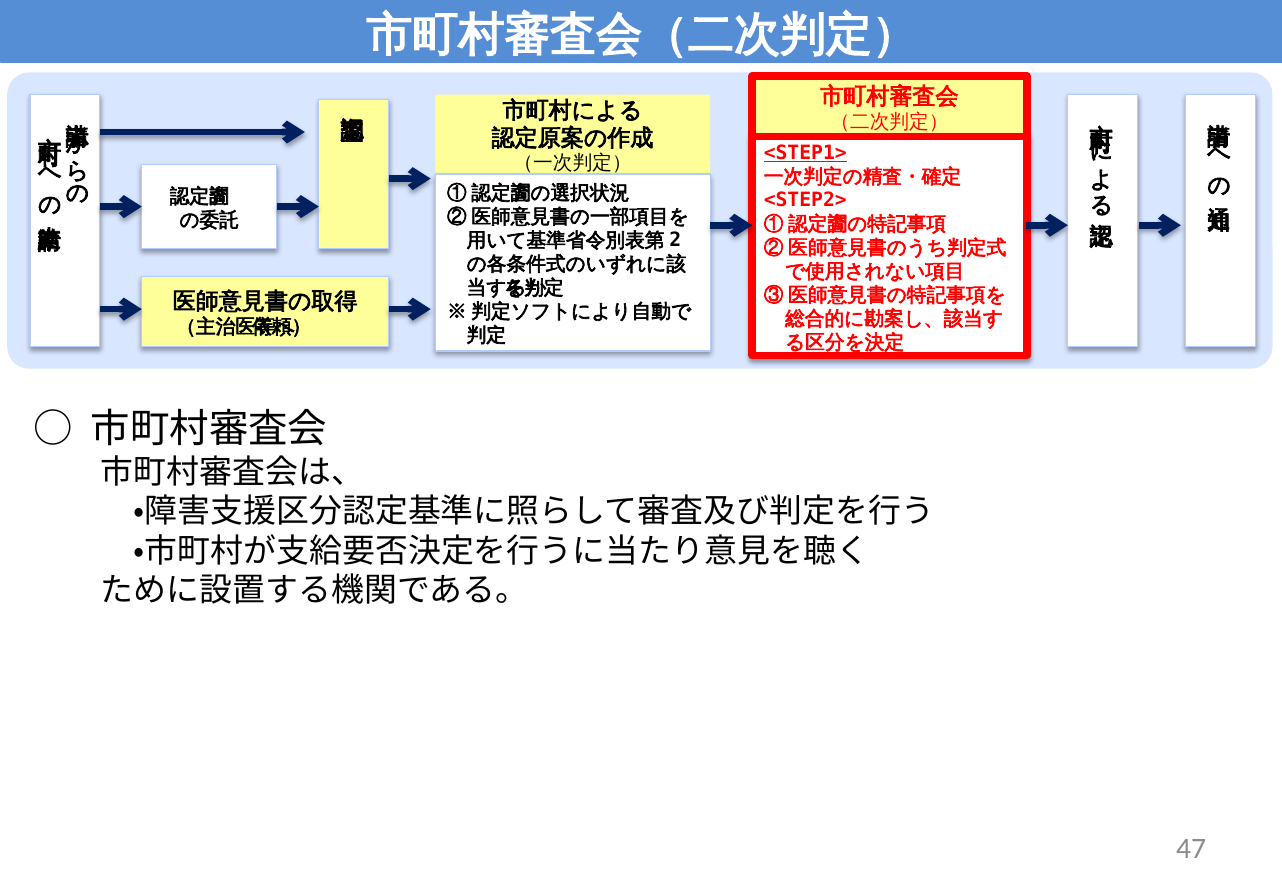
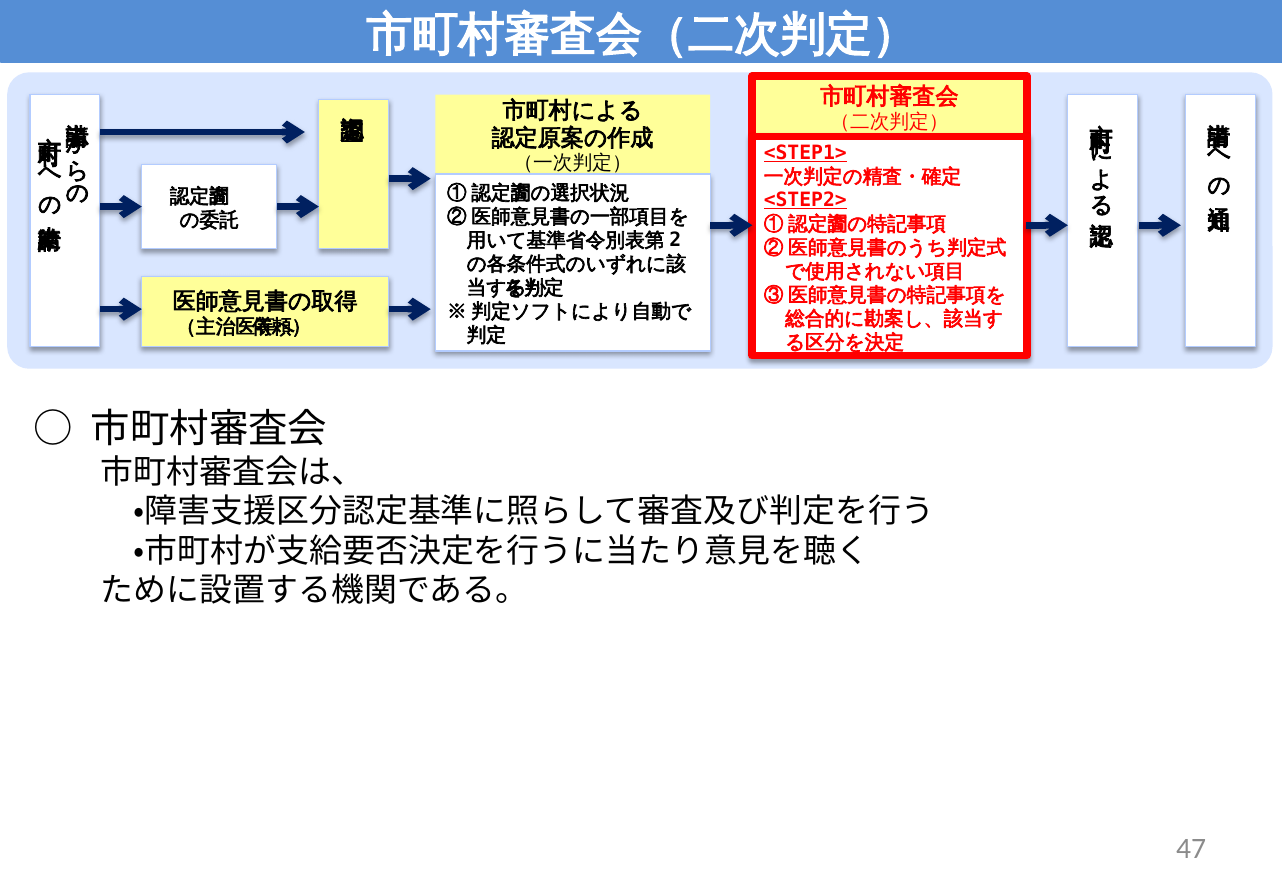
<STEP2> underline: none -> present
